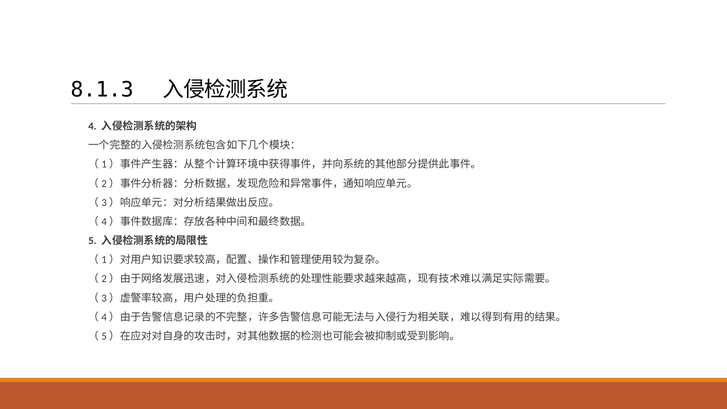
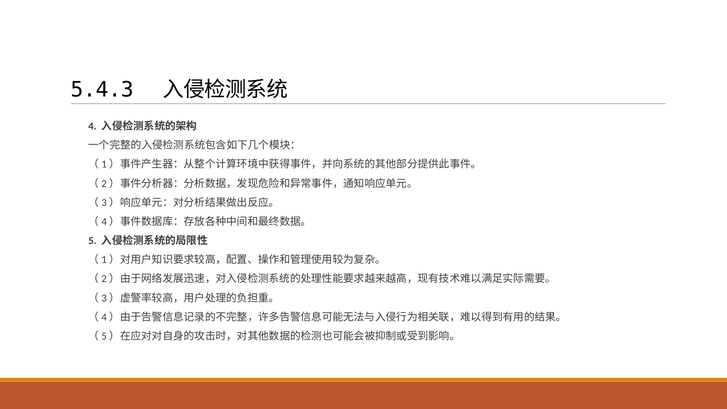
8.1.3: 8.1.3 -> 5.4.3
